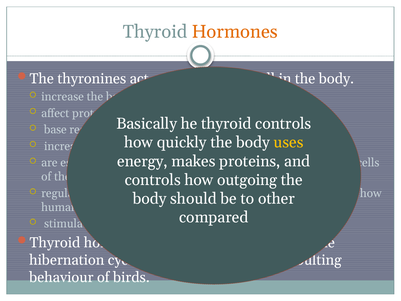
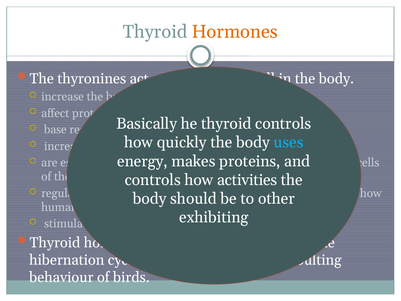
uses colour: yellow -> light blue
outgoing: outgoing -> activities
compared: compared -> exhibiting
